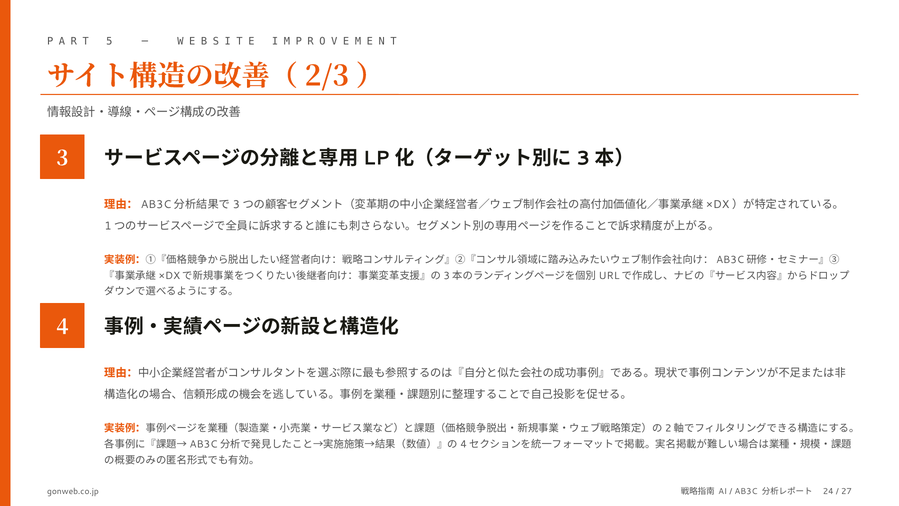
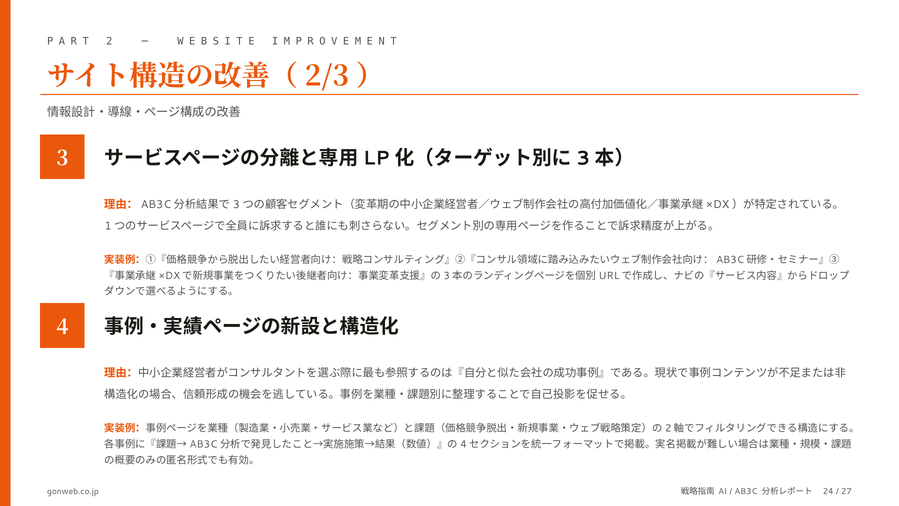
5: 5 -> 2
